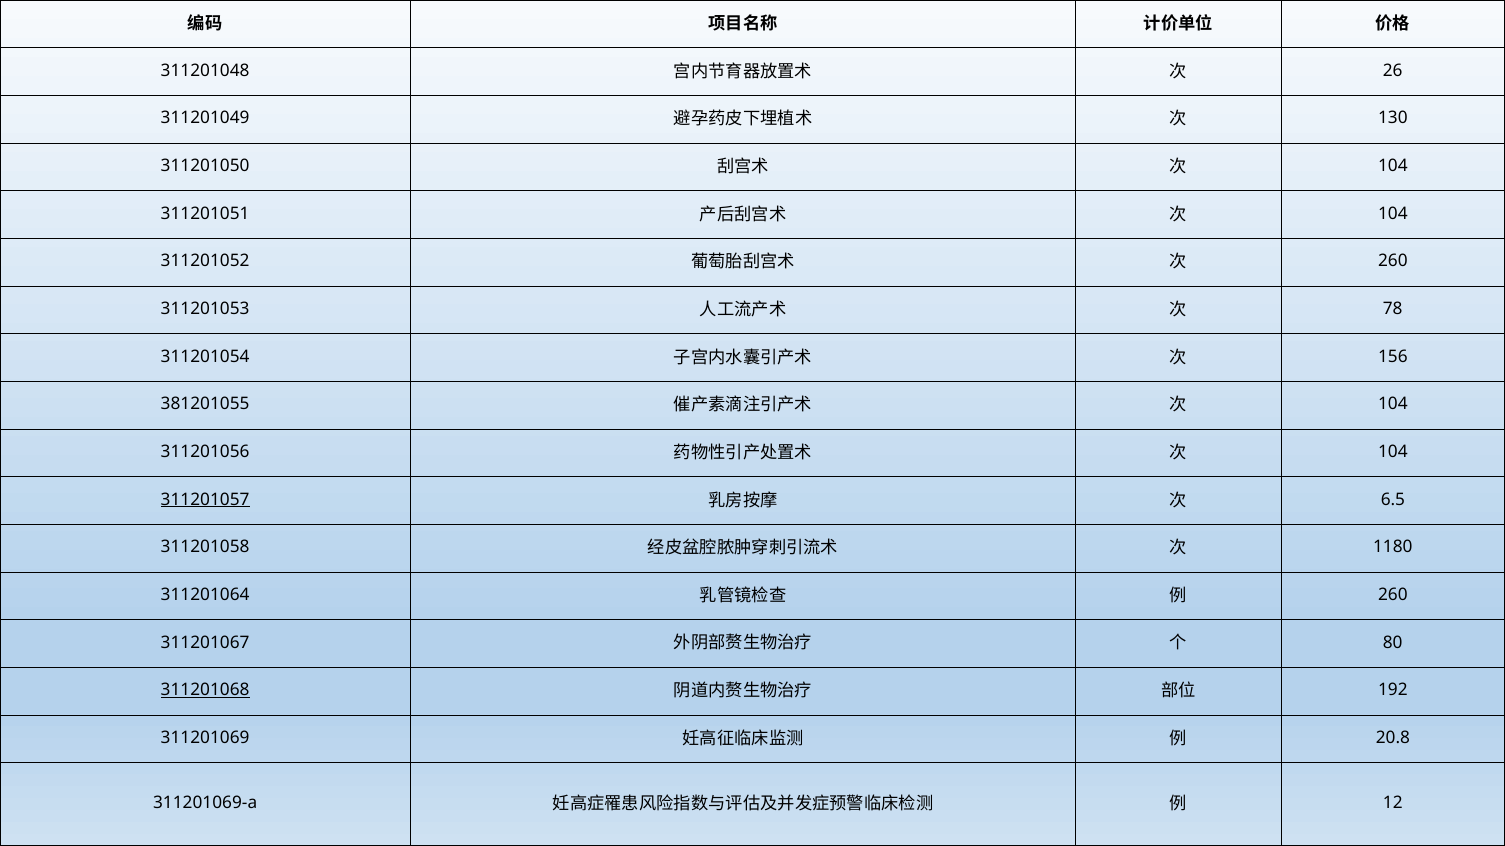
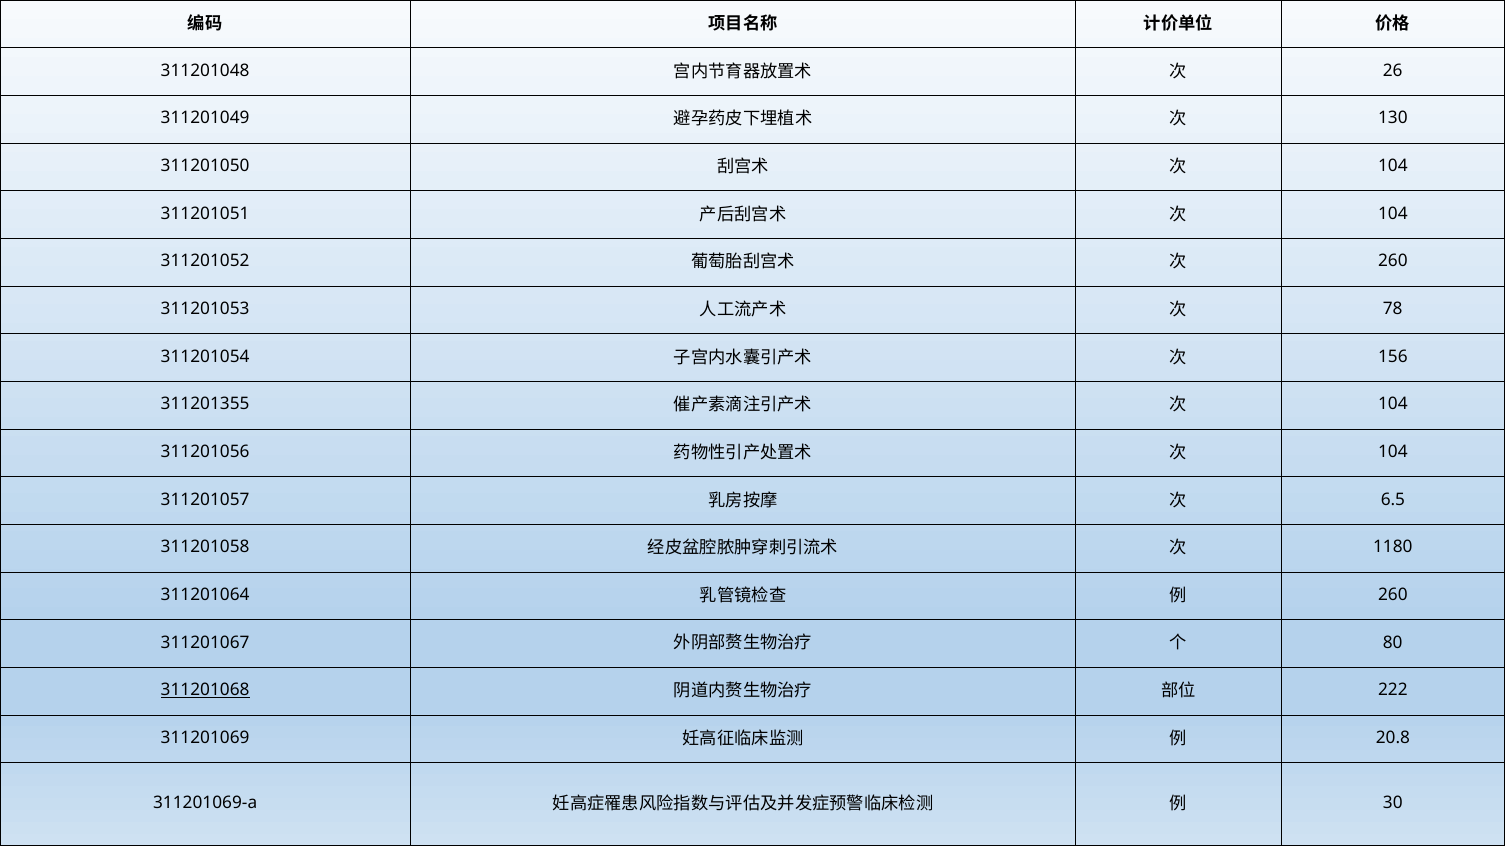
381201055: 381201055 -> 311201355
311201057 underline: present -> none
192: 192 -> 222
12: 12 -> 30
